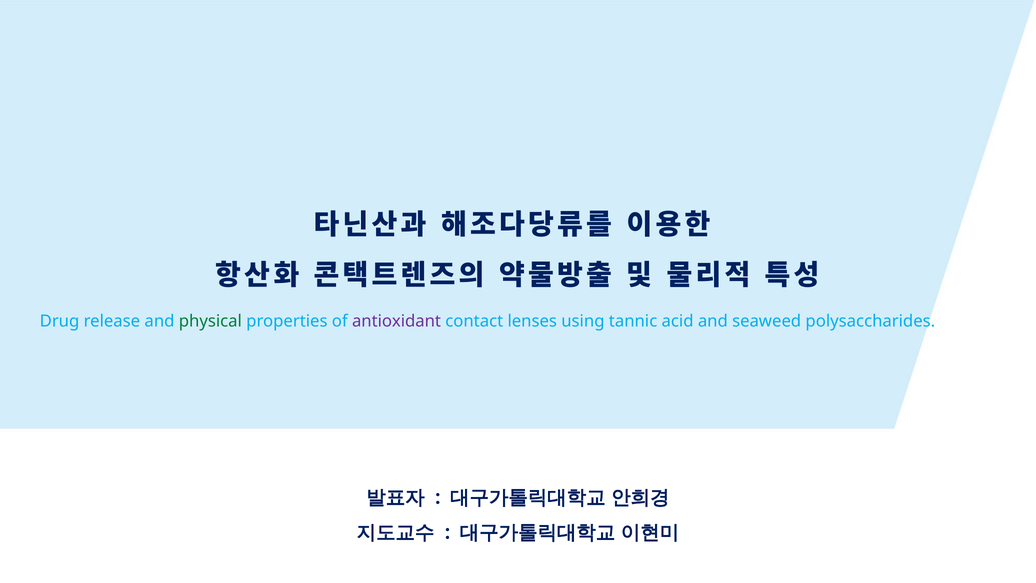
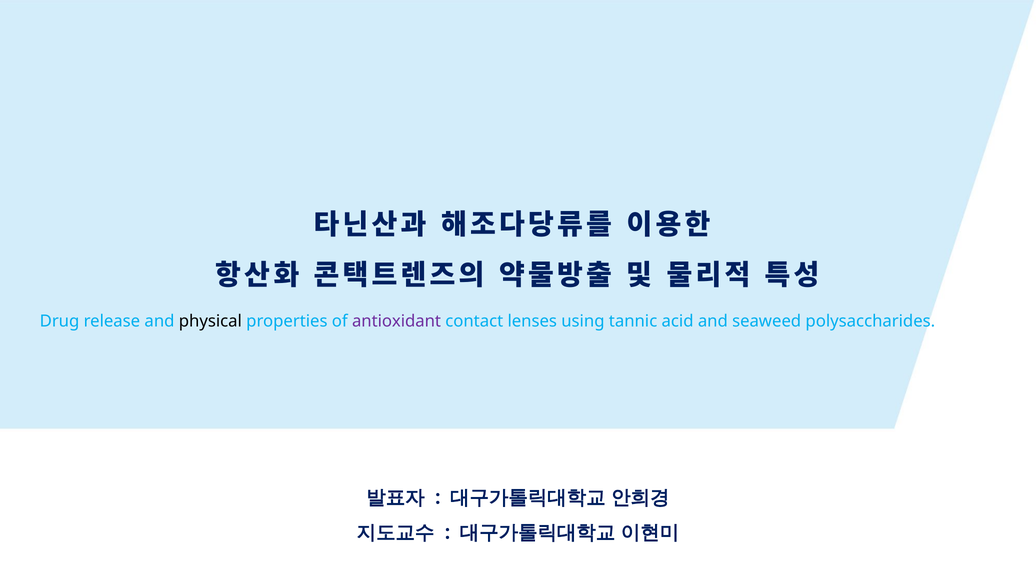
physical colour: green -> black
